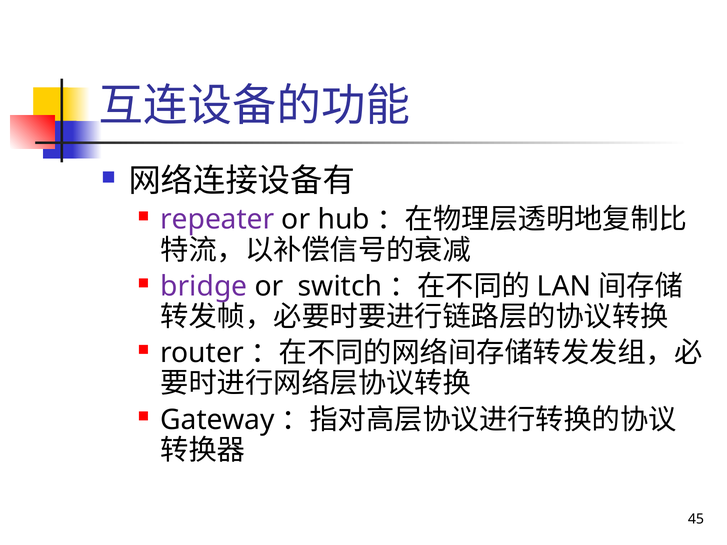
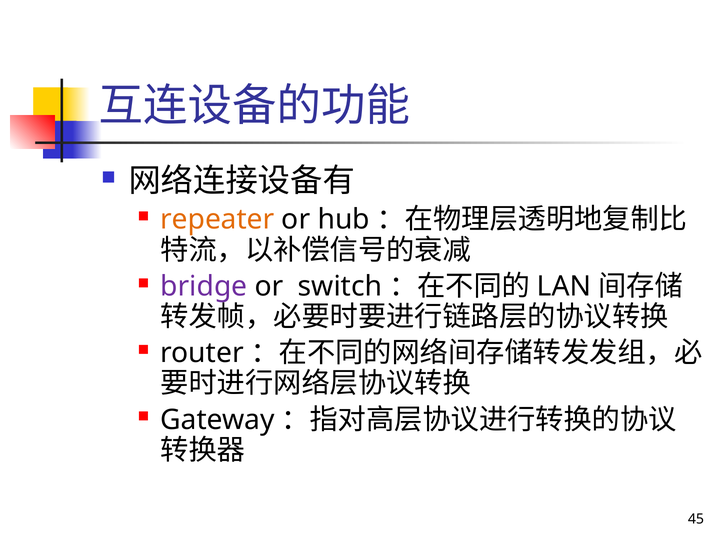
repeater colour: purple -> orange
